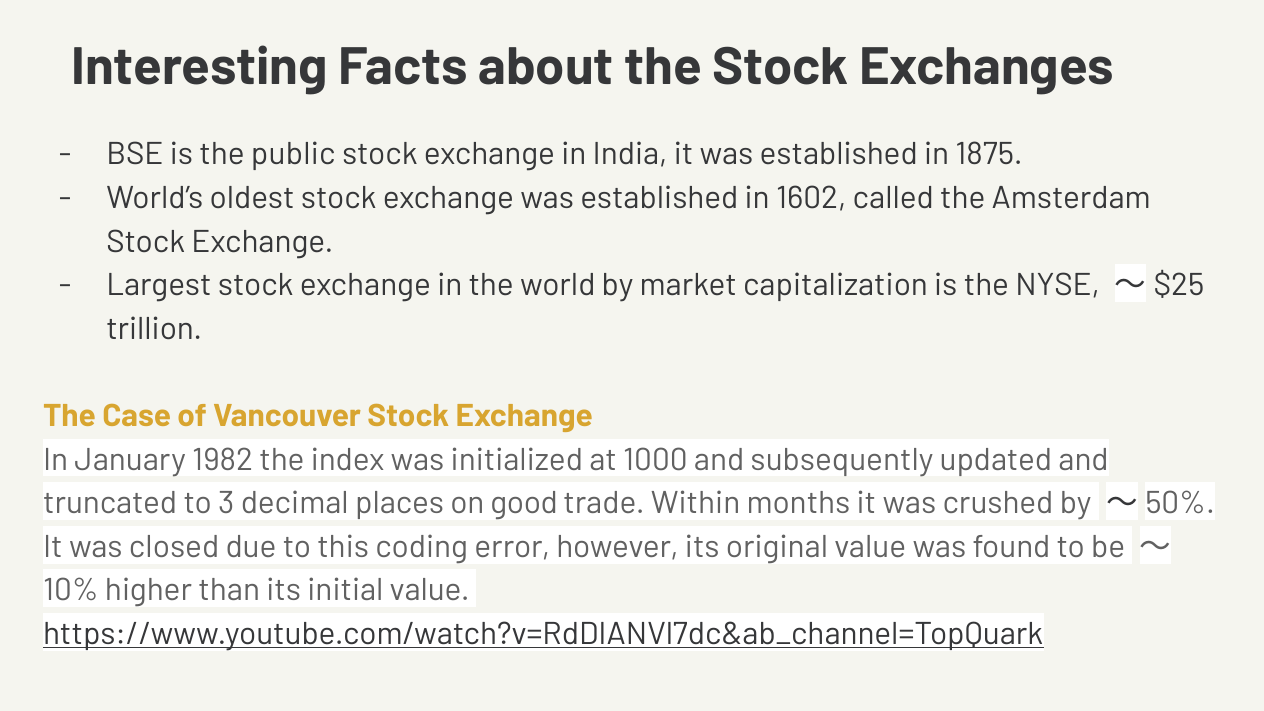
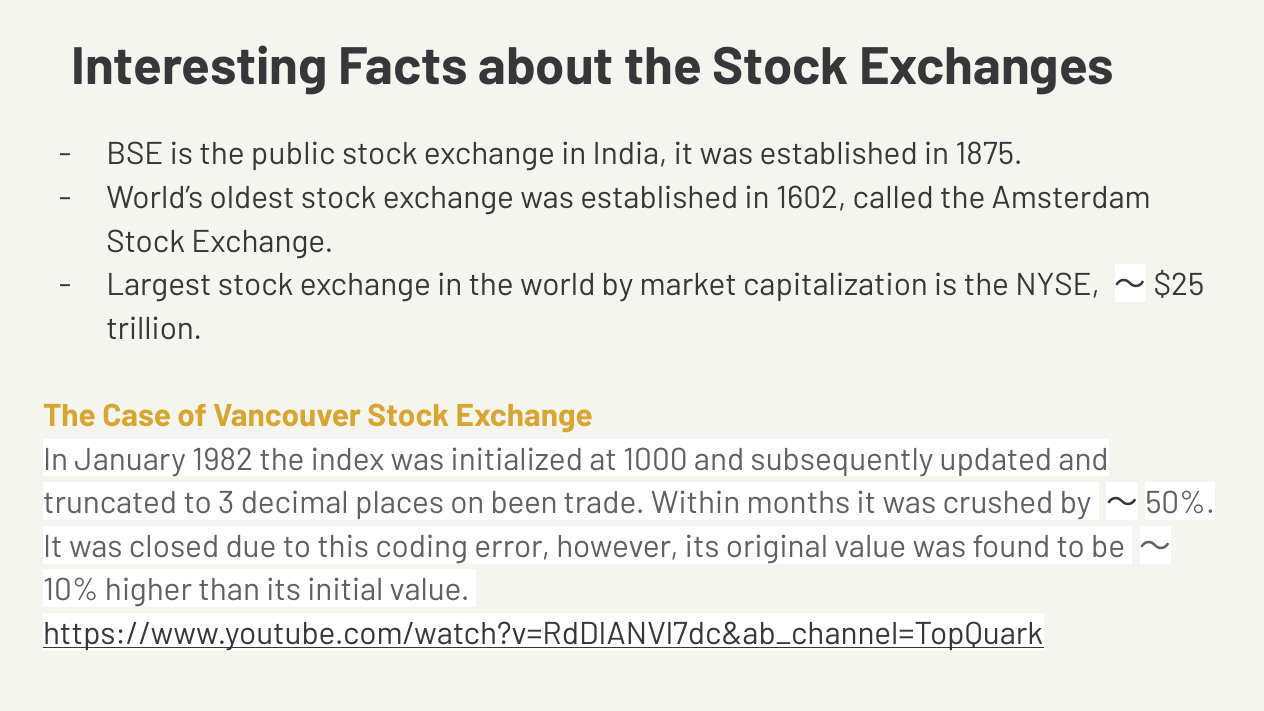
good: good -> been
